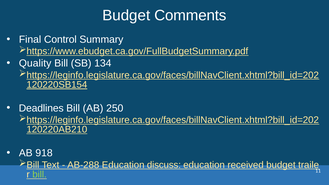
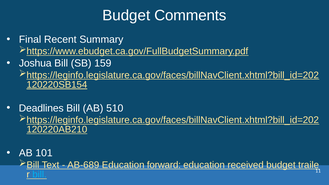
Control: Control -> Recent
Quality: Quality -> Joshua
134: 134 -> 159
250: 250 -> 510
918: 918 -> 101
AB-288: AB-288 -> AB-689
discuss: discuss -> forward
bill at (40, 175) colour: light green -> light blue
